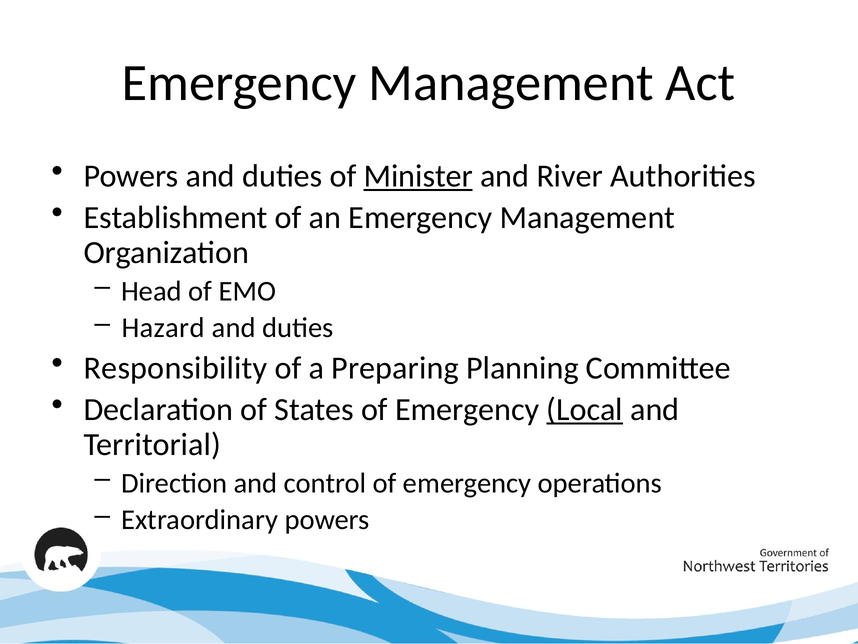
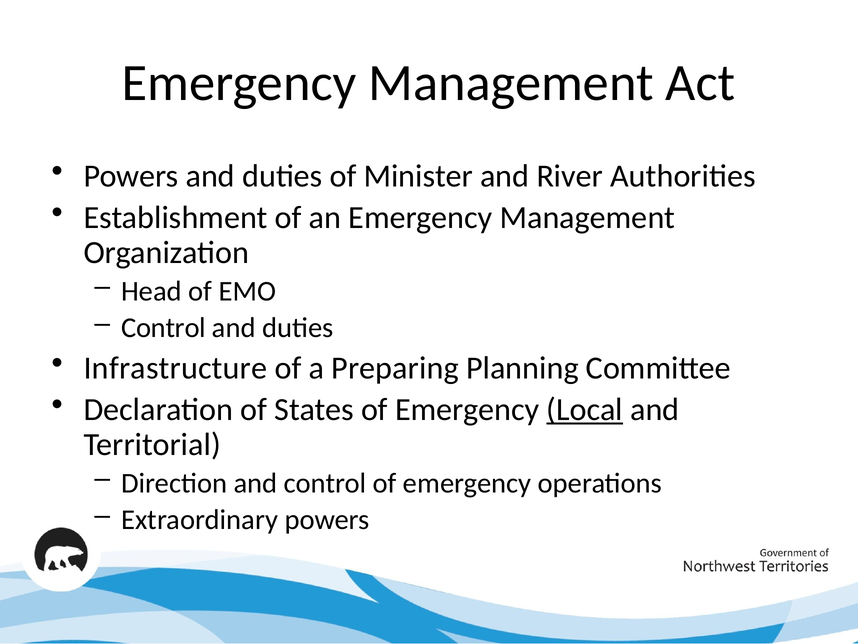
Minister underline: present -> none
Hazard at (163, 328): Hazard -> Control
Responsibility: Responsibility -> Infrastructure
